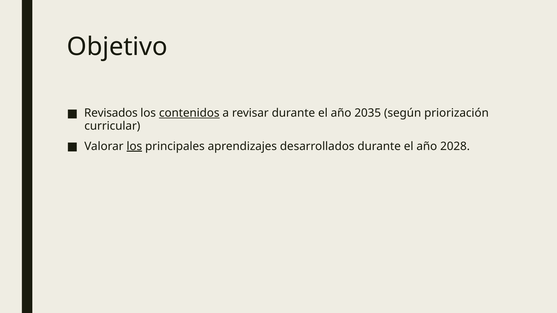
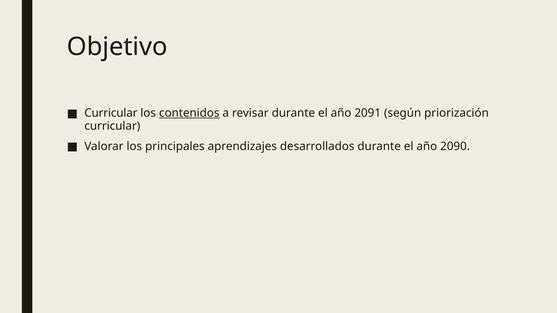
Revisados at (111, 113): Revisados -> Curricular
2035: 2035 -> 2091
los at (134, 146) underline: present -> none
2028: 2028 -> 2090
